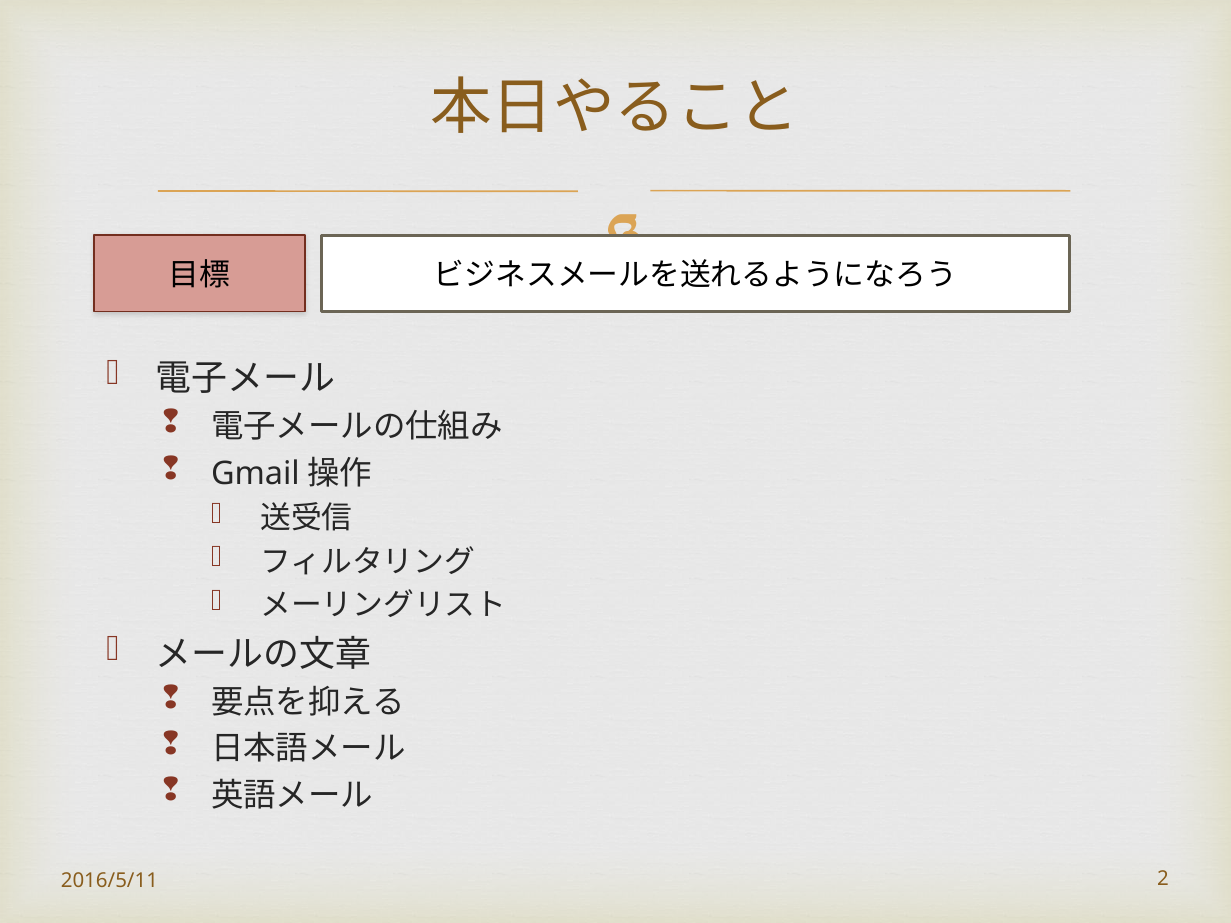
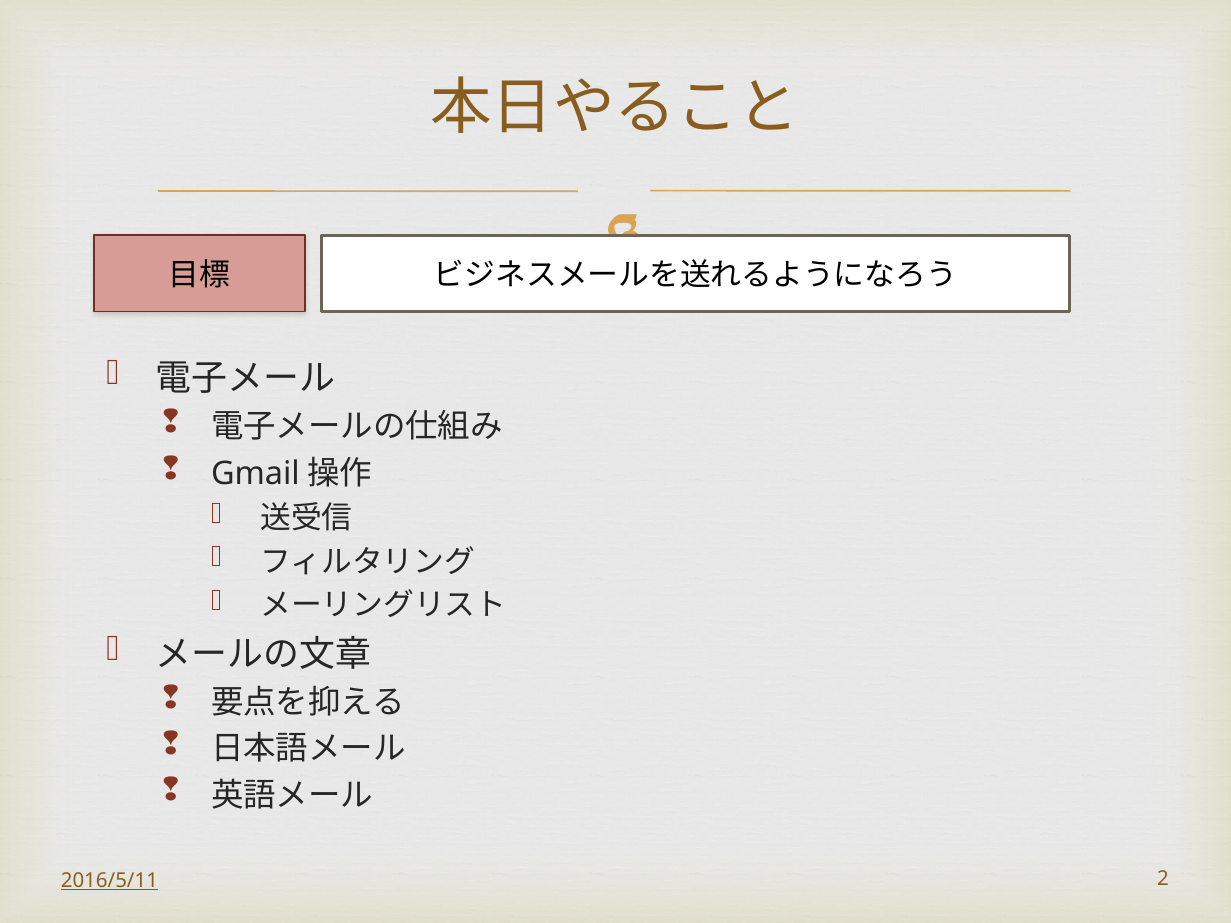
2016/5/11 underline: none -> present
